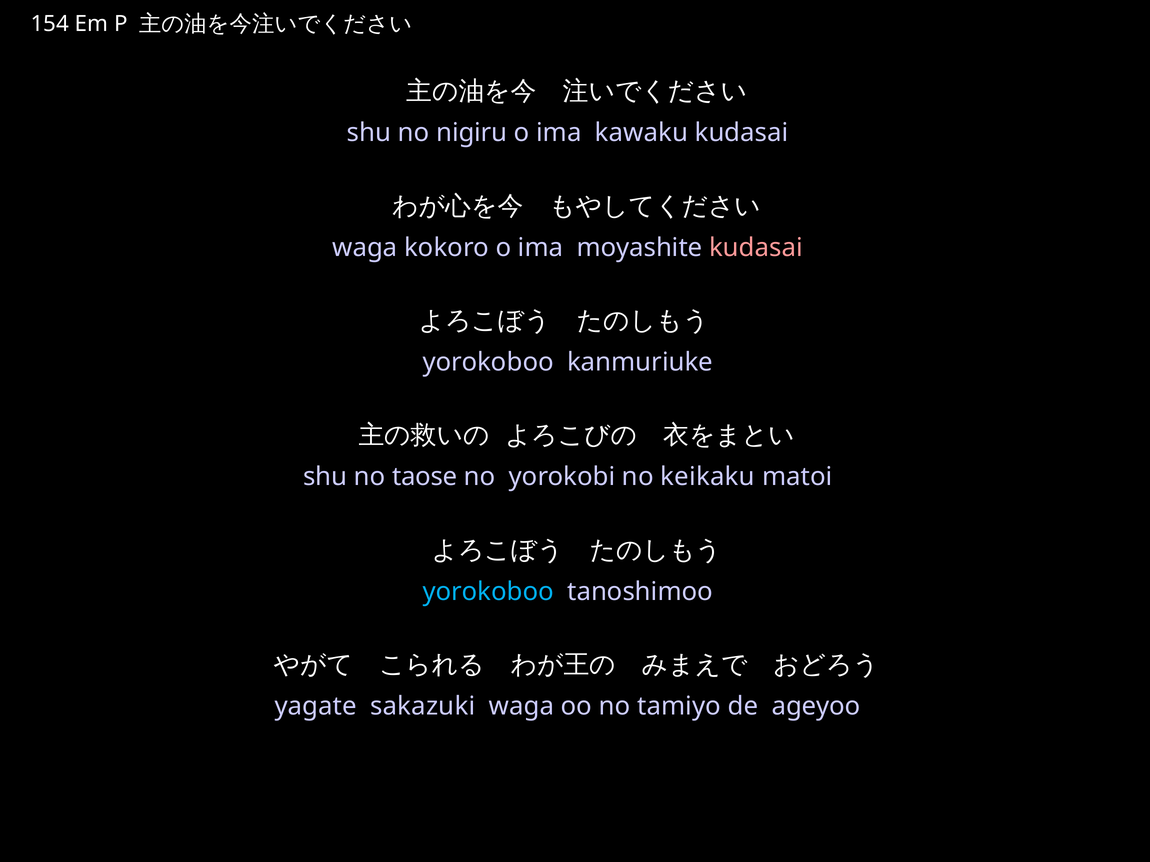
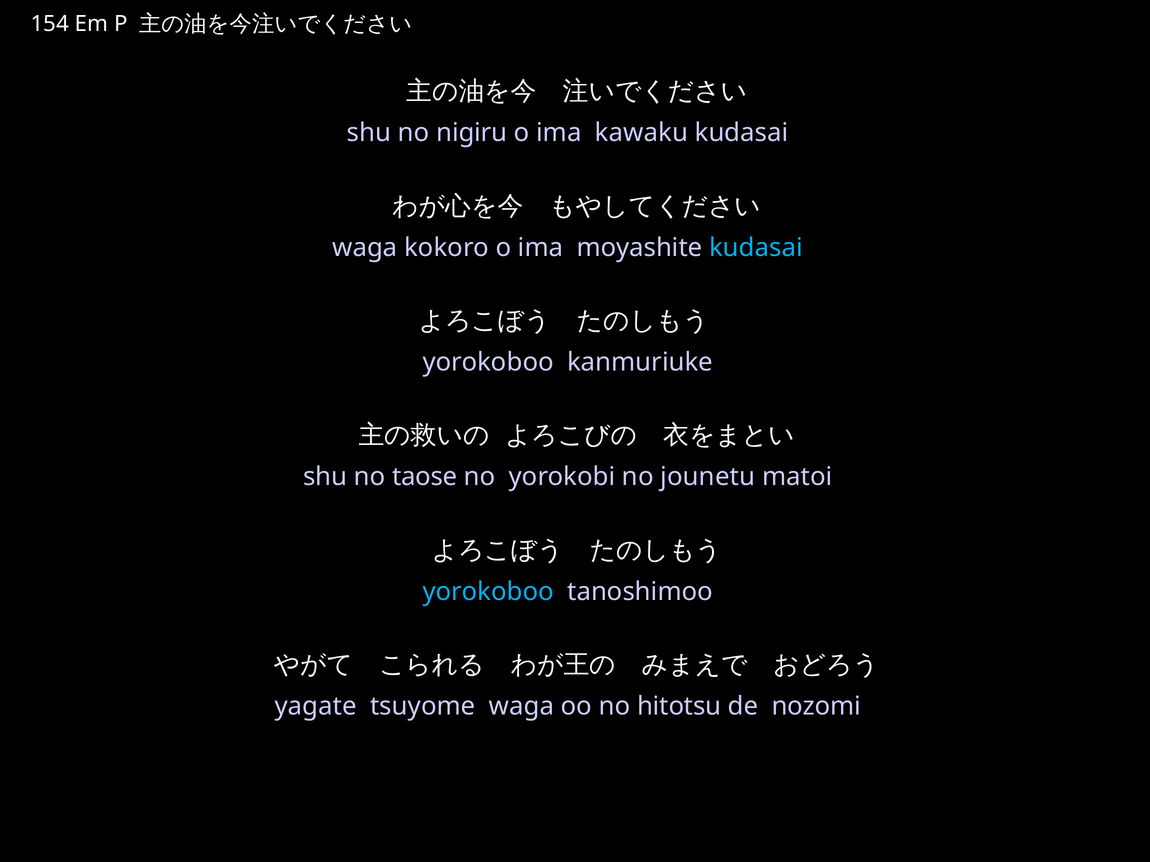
kudasai at (756, 248) colour: pink -> light blue
keikaku: keikaku -> jounetu
sakazuki: sakazuki -> tsuyome
tamiyo: tamiyo -> hitotsu
ageyoo: ageyoo -> nozomi
